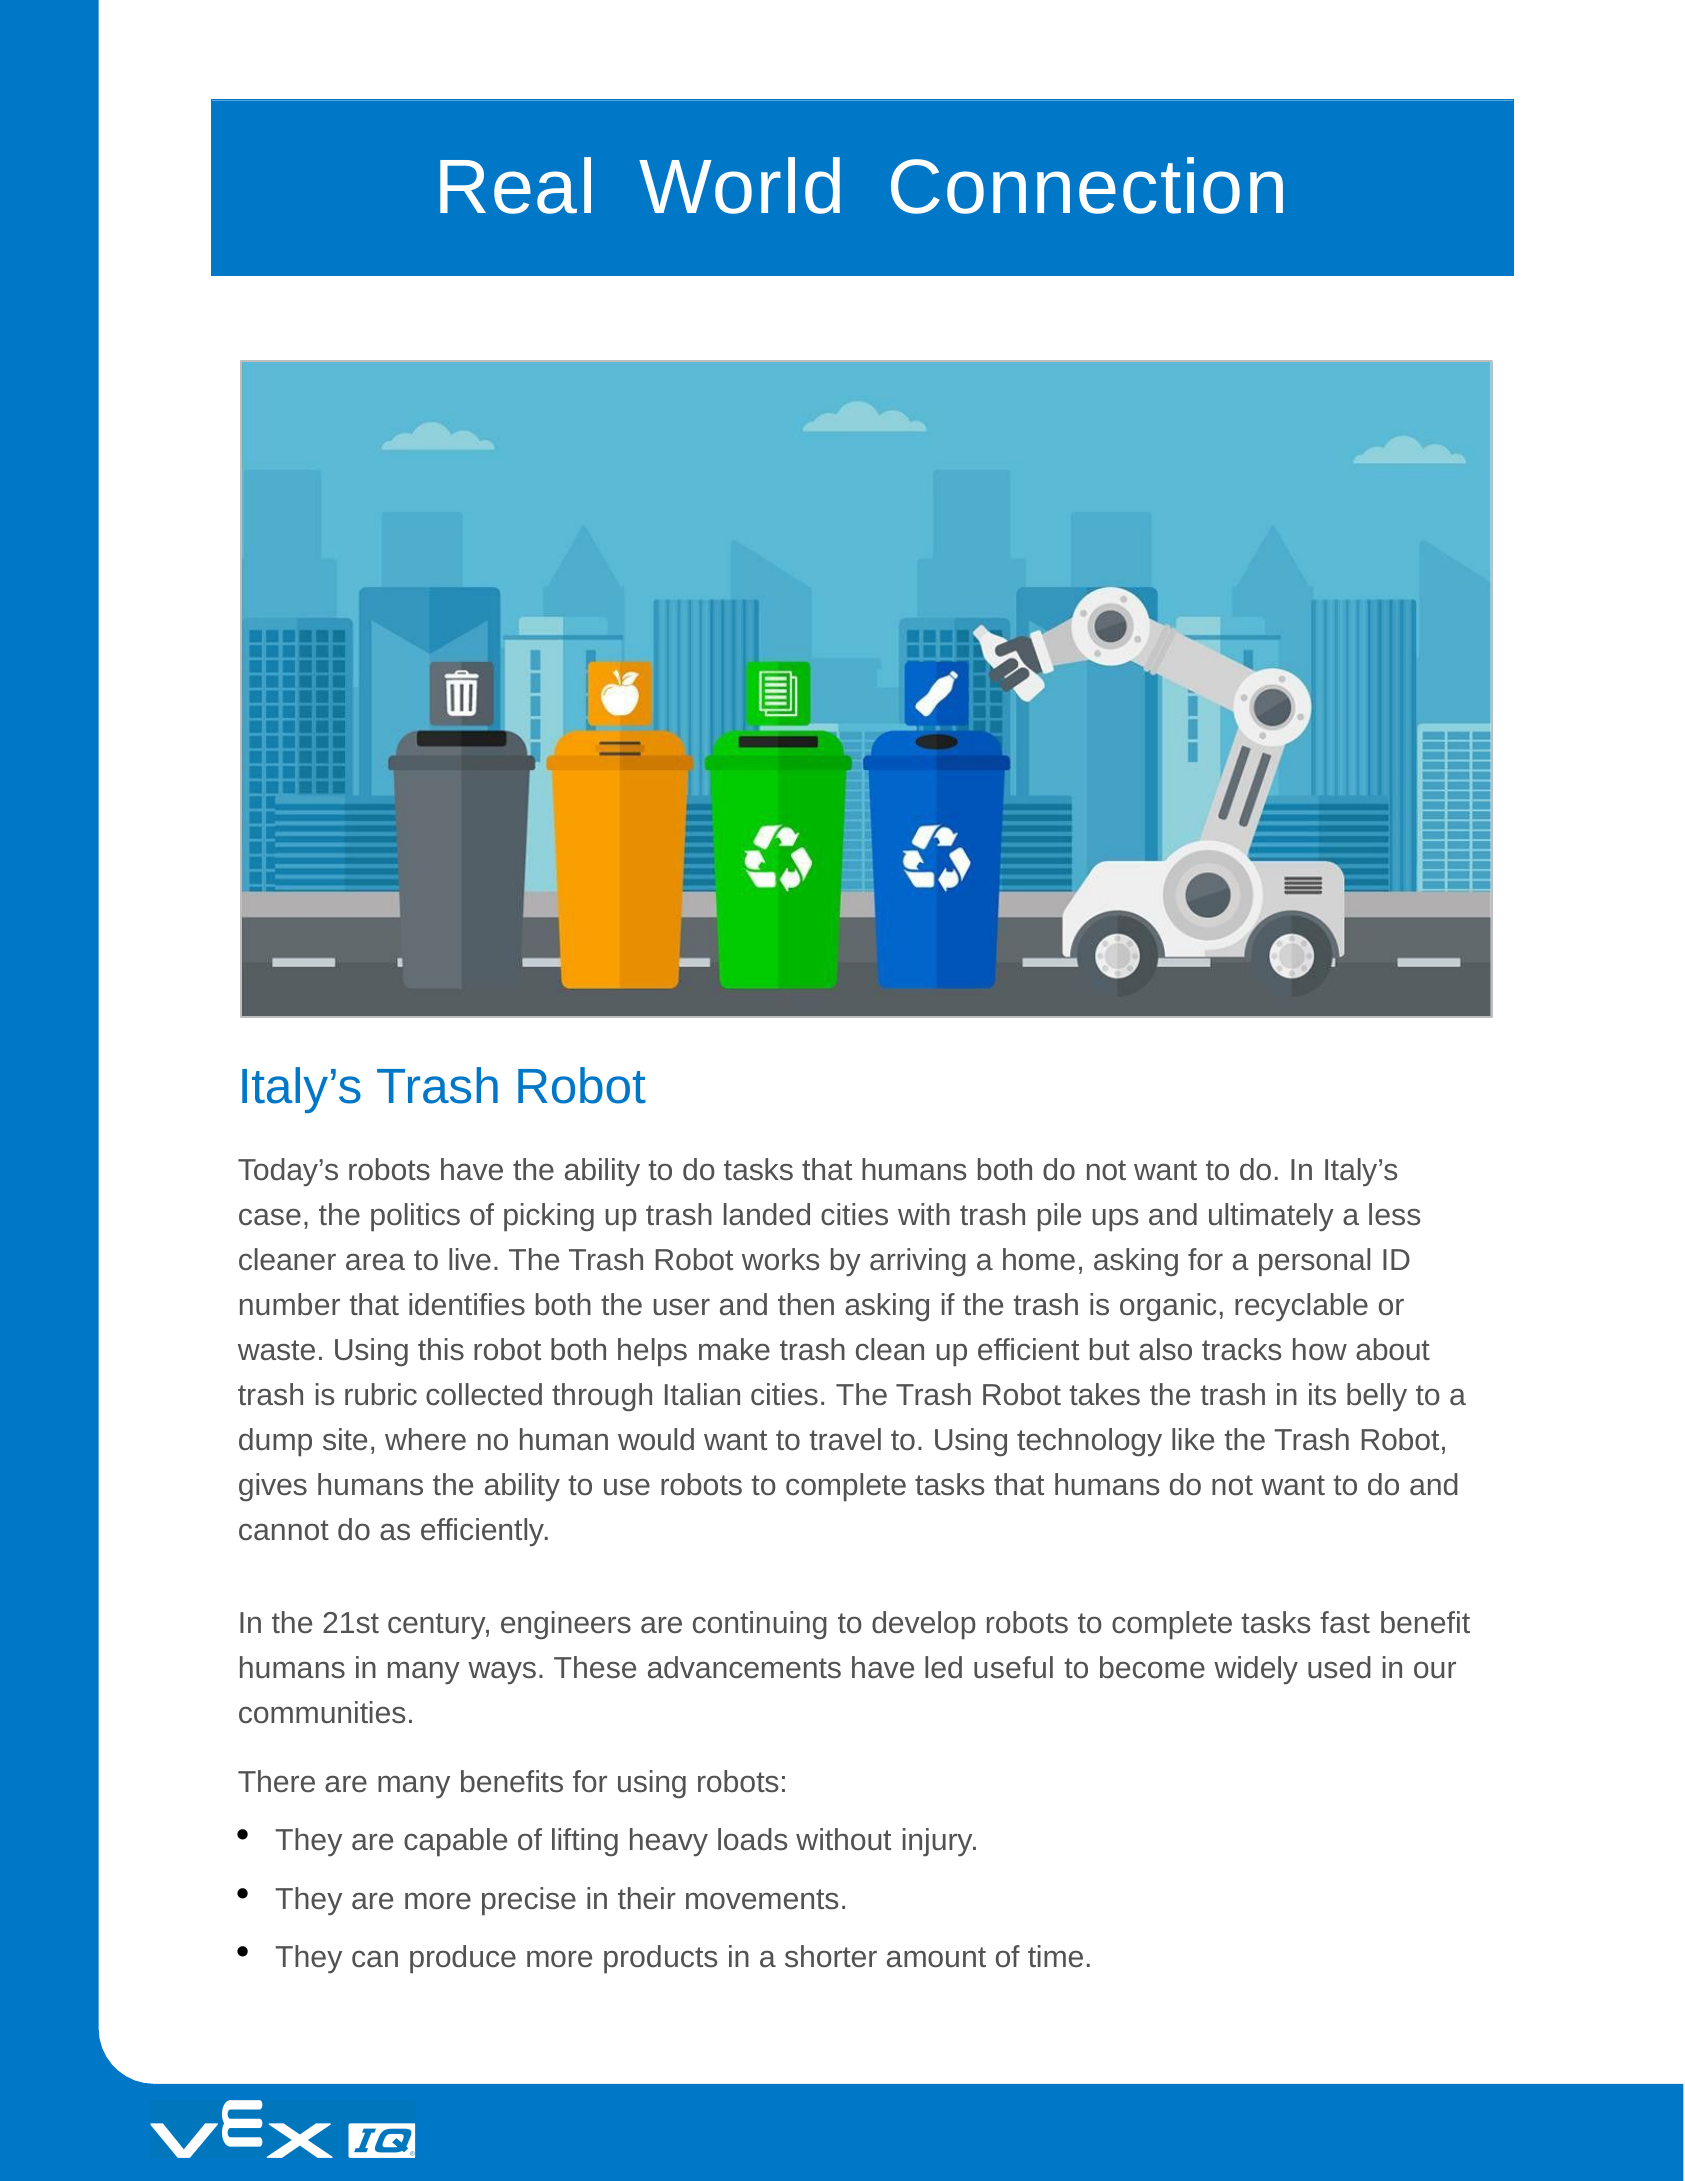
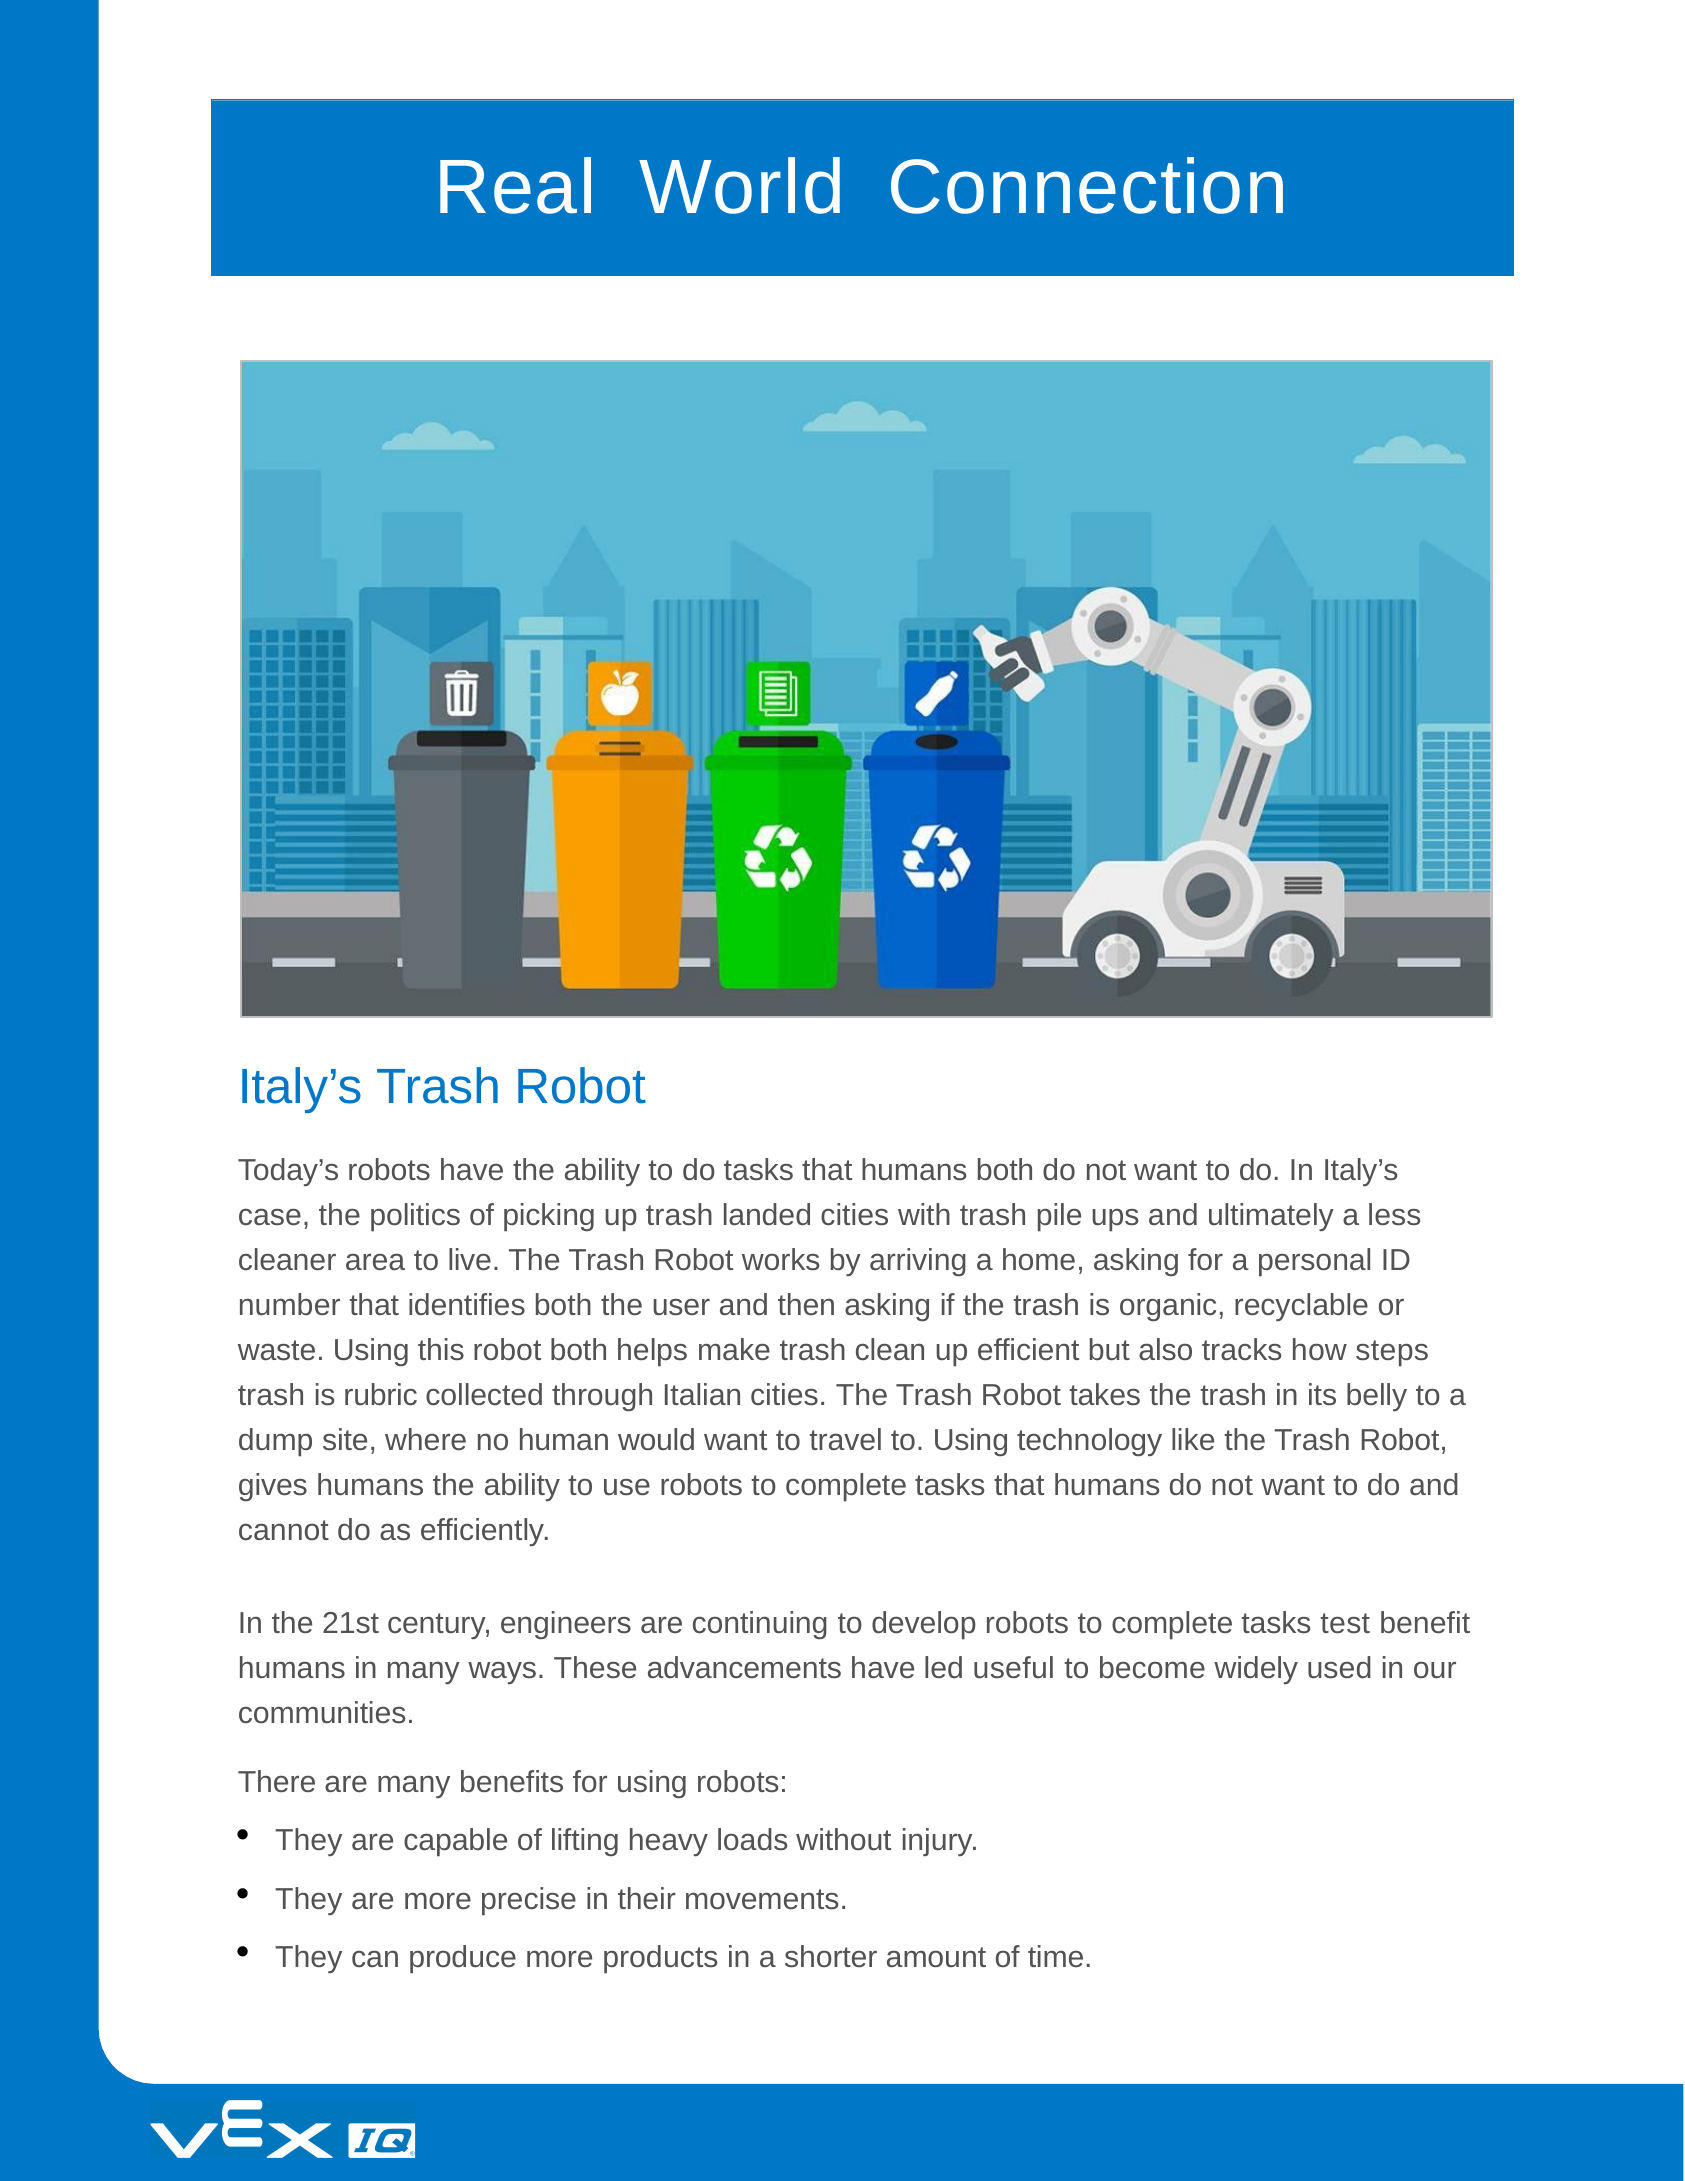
about: about -> steps
fast: fast -> test
